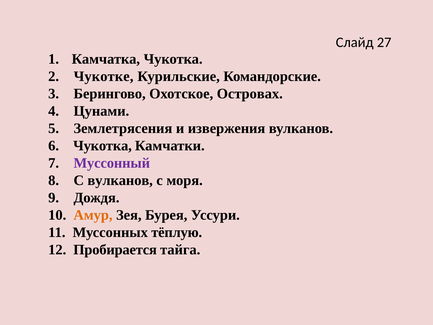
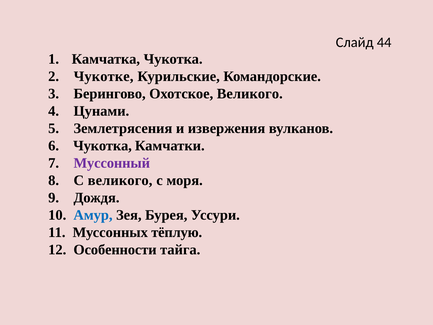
27: 27 -> 44
Охотское Островах: Островах -> Великого
С вулканов: вулканов -> великого
Амур colour: orange -> blue
Пробирается: Пробирается -> Особенности
